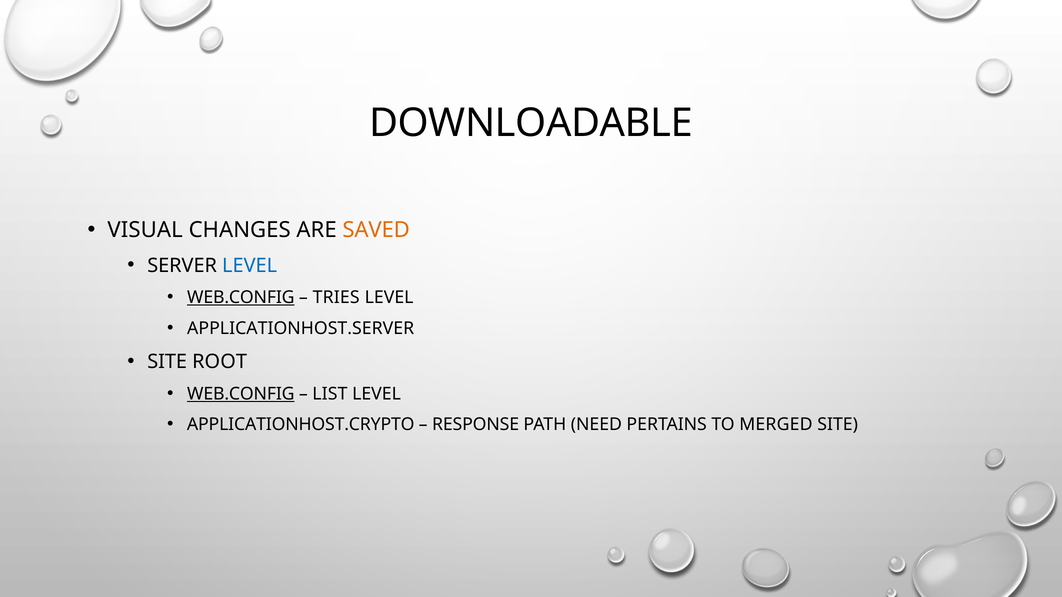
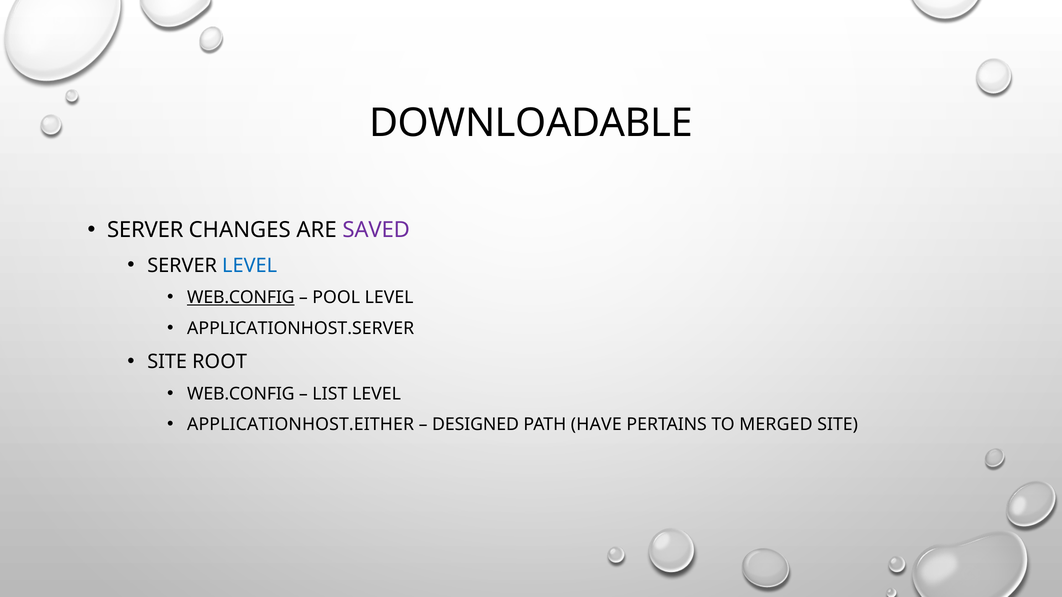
VISUAL at (145, 230): VISUAL -> SERVER
SAVED colour: orange -> purple
TRIES: TRIES -> POOL
WEB.CONFIG at (241, 394) underline: present -> none
APPLICATIONHOST.CRYPTO: APPLICATIONHOST.CRYPTO -> APPLICATIONHOST.EITHER
RESPONSE: RESPONSE -> DESIGNED
NEED: NEED -> HAVE
